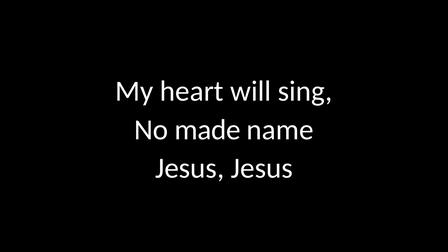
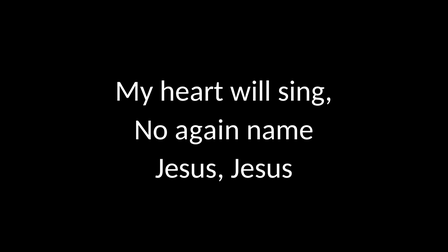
made: made -> again
